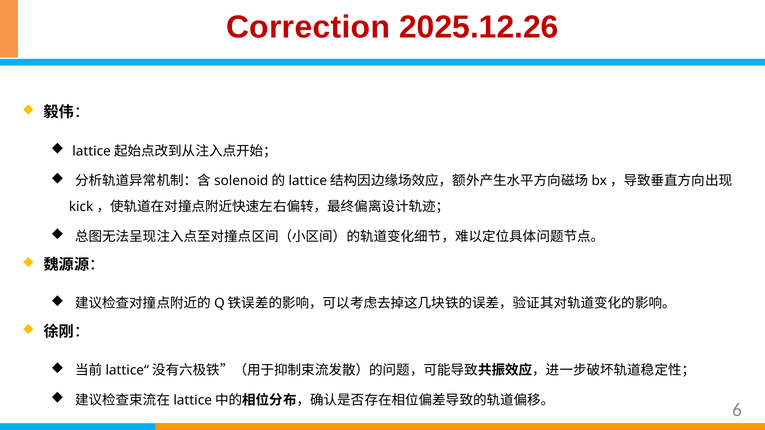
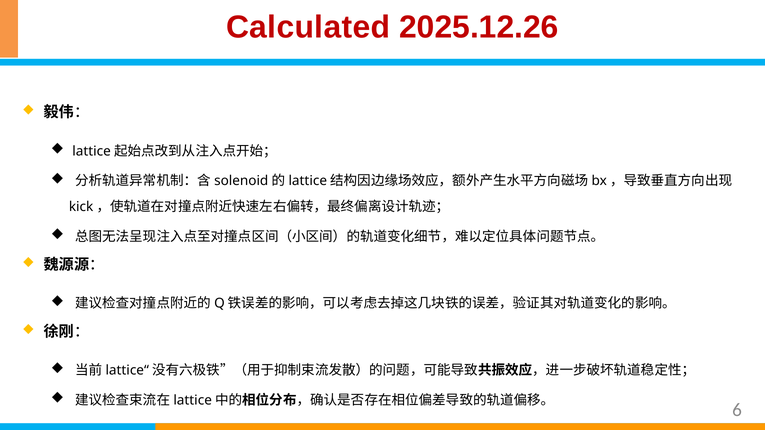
Correction: Correction -> Calculated
